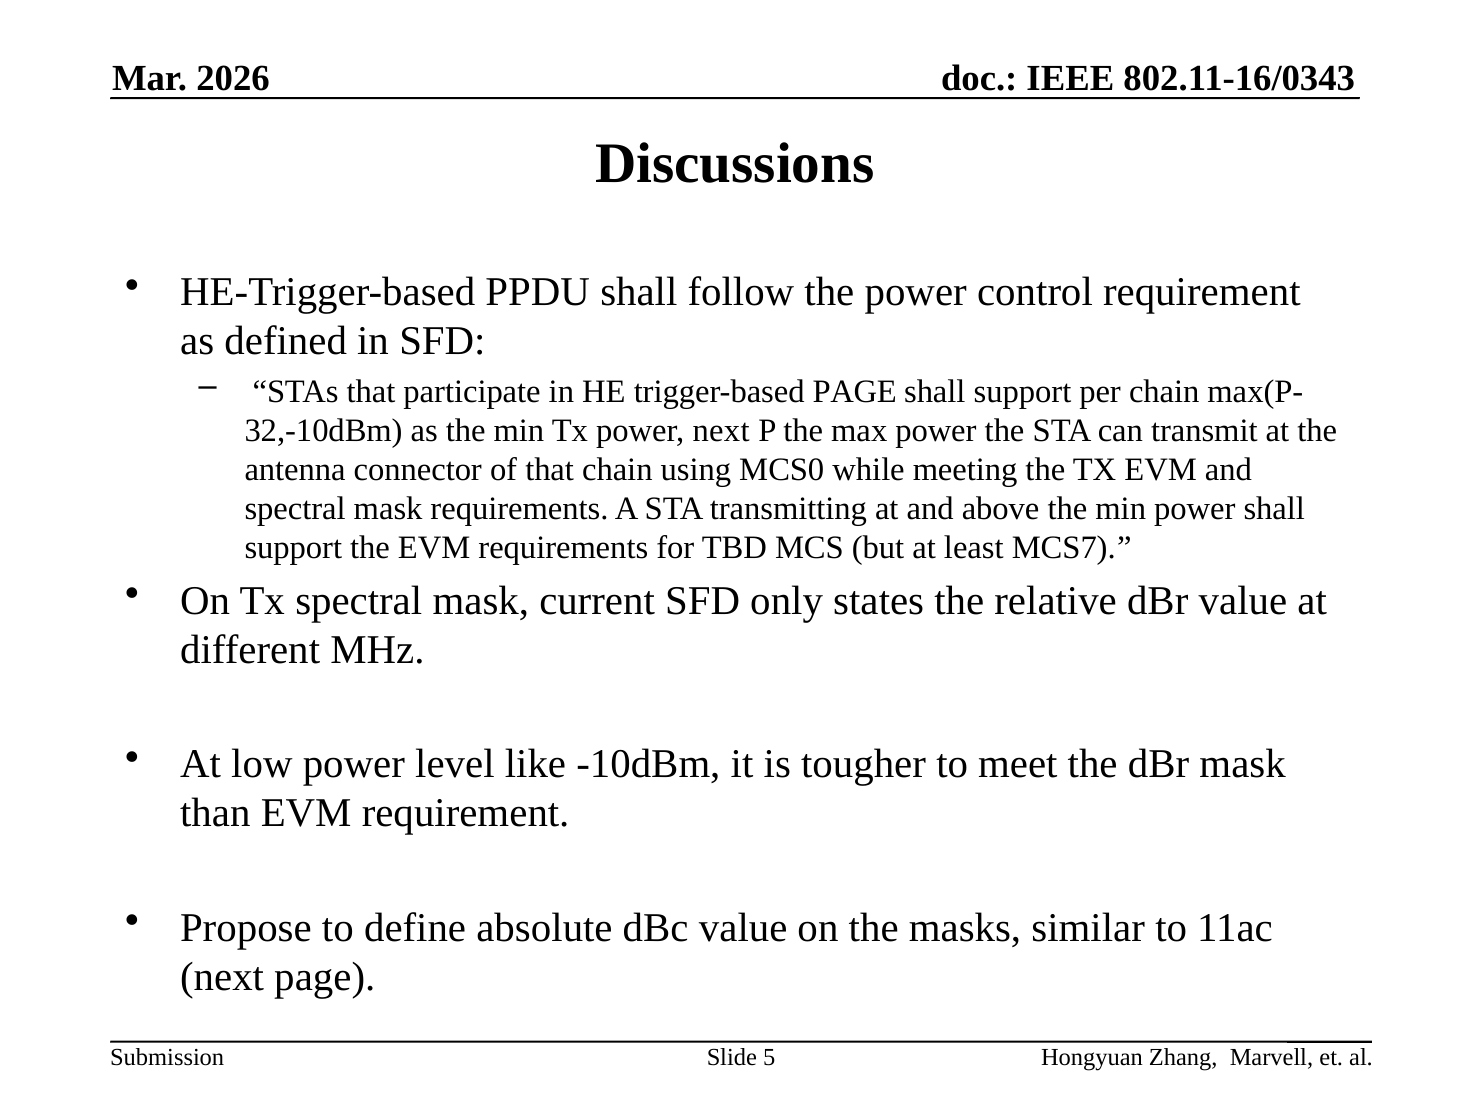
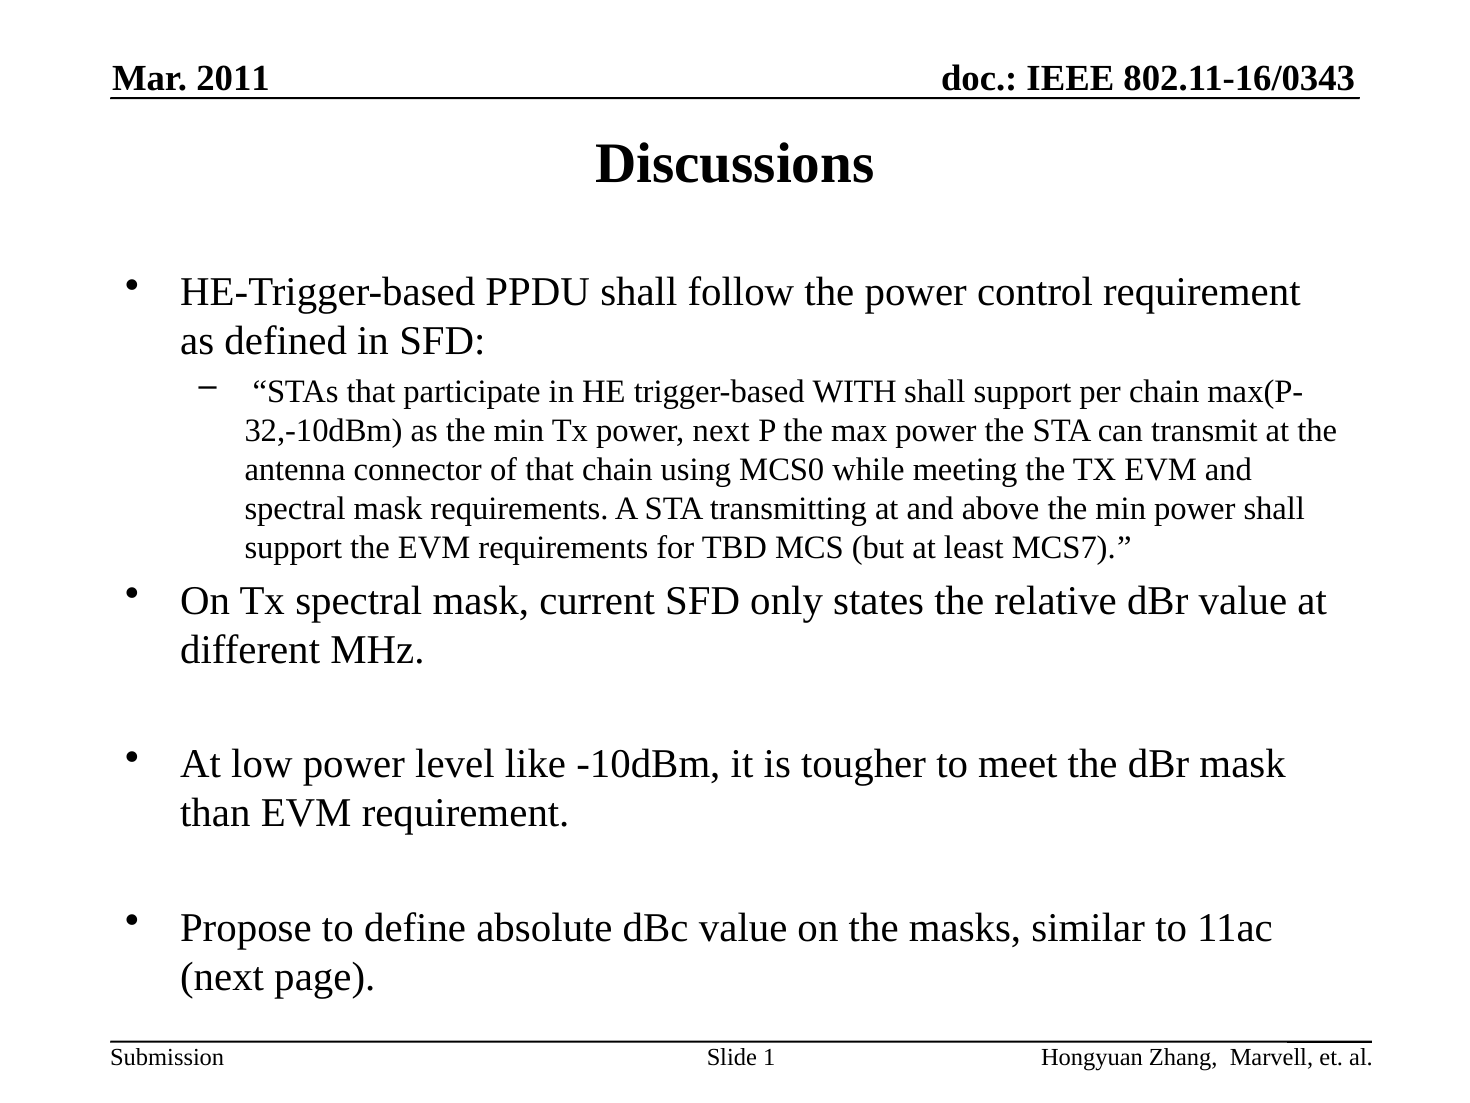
2026: 2026 -> 2011
trigger-based PAGE: PAGE -> WITH
5: 5 -> 1
